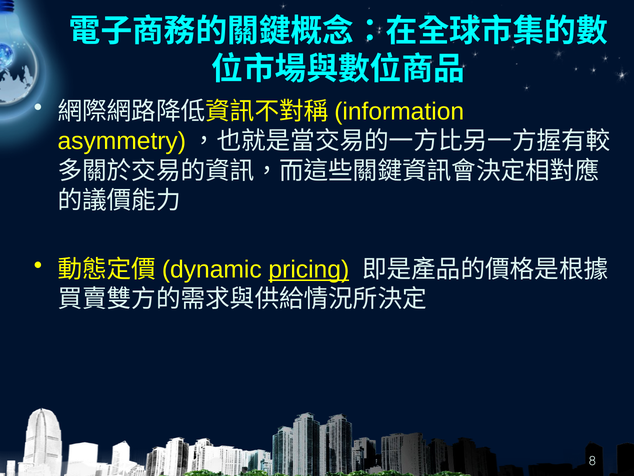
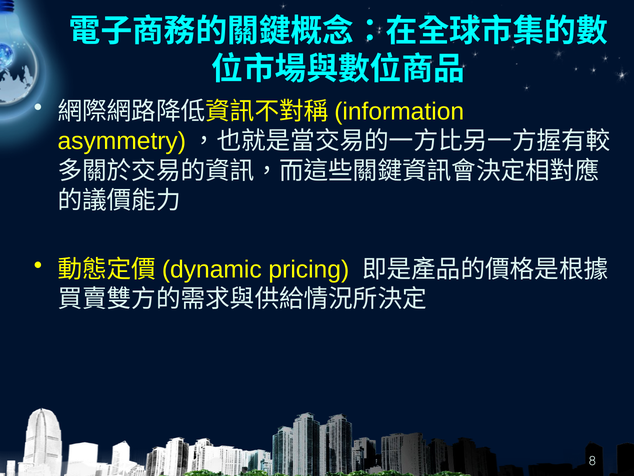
pricing underline: present -> none
